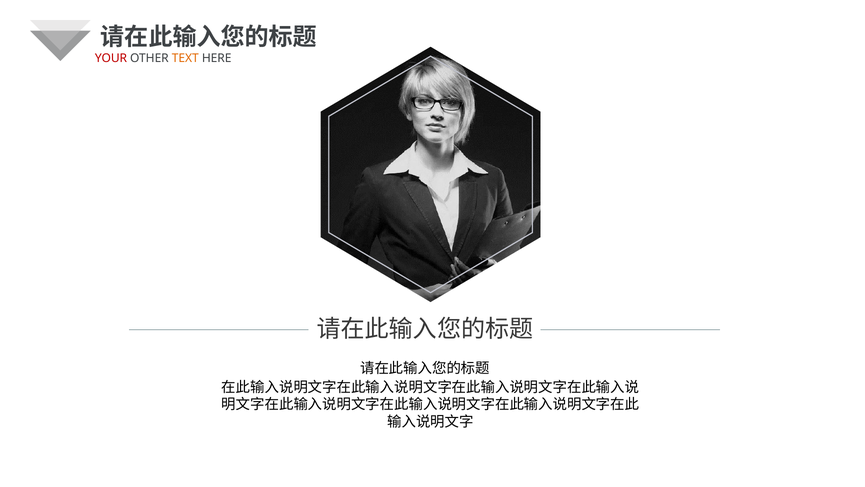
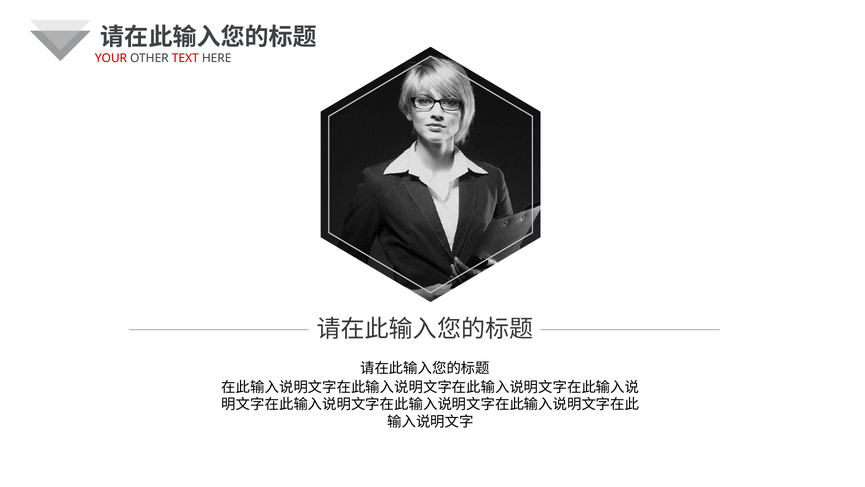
TEXT colour: orange -> red
